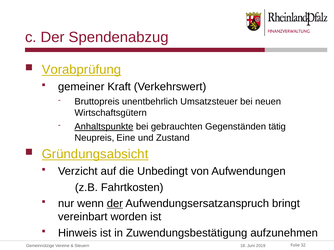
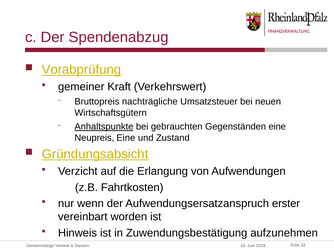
unentbehrlich: unentbehrlich -> nachträgliche
Gegenständen tätig: tätig -> eine
Unbedingt: Unbedingt -> Erlangung
der at (115, 204) underline: present -> none
bringt: bringt -> erster
